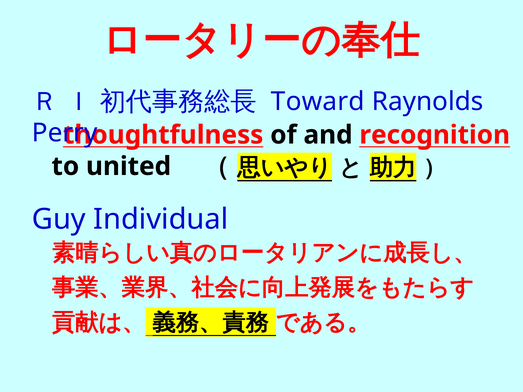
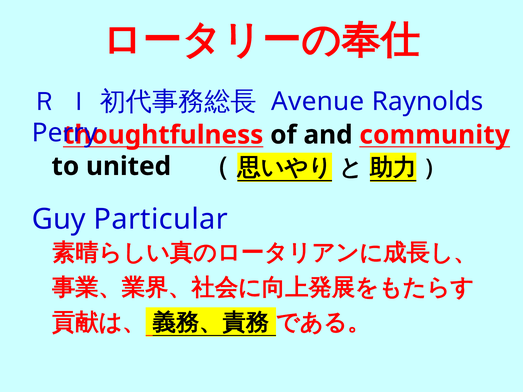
Toward: Toward -> Avenue
recognition: recognition -> community
Individual: Individual -> Particular
